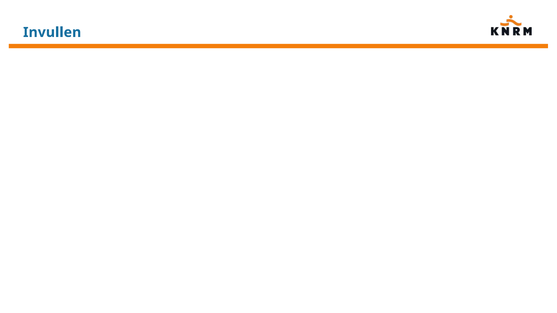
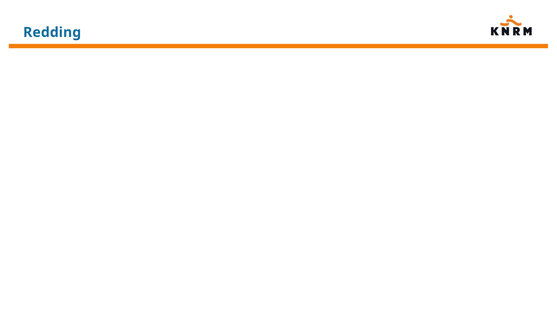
Invullen at (52, 32): Invullen -> Redding
